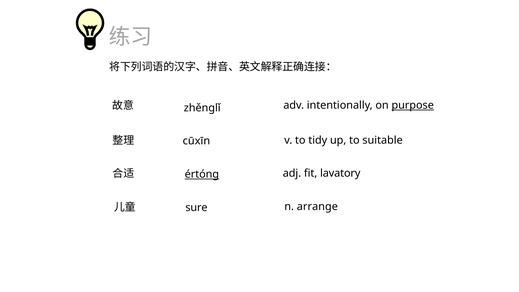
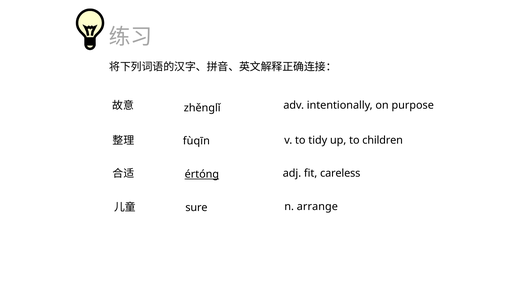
purpose underline: present -> none
suitable: suitable -> children
cūxīn: cūxīn -> fùqīn
lavatory: lavatory -> careless
